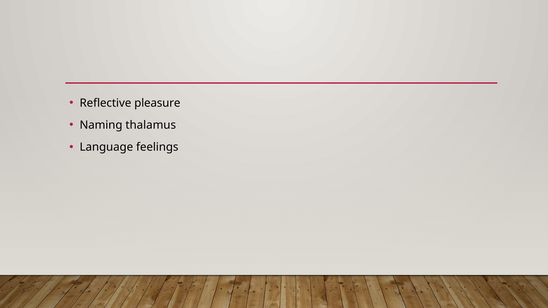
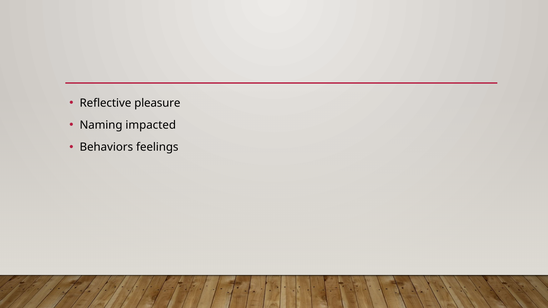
thalamus: thalamus -> impacted
Language: Language -> Behaviors
